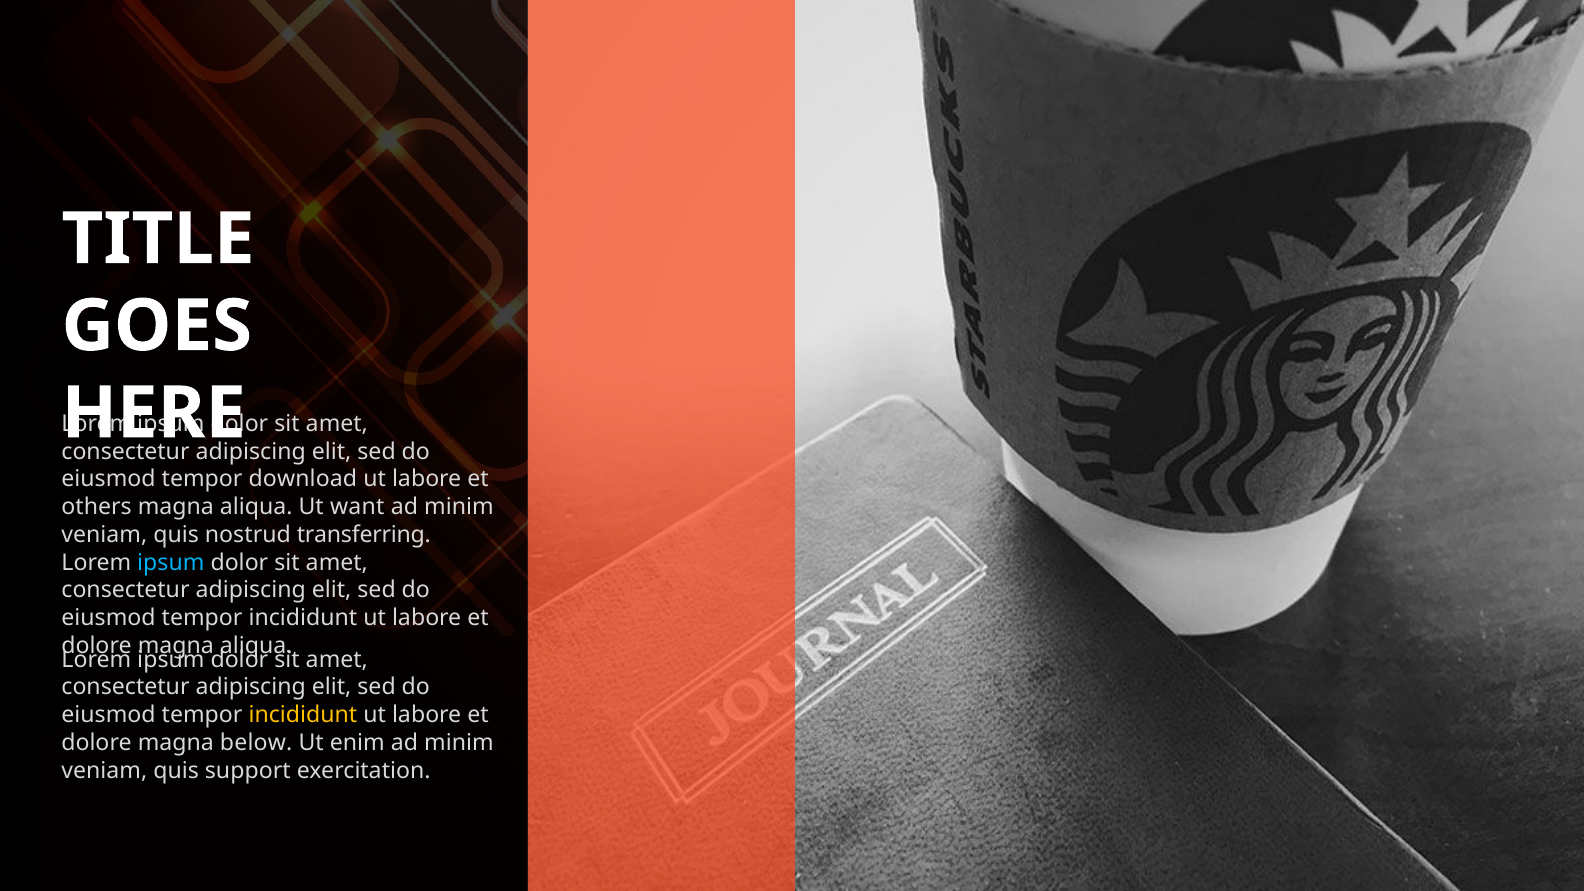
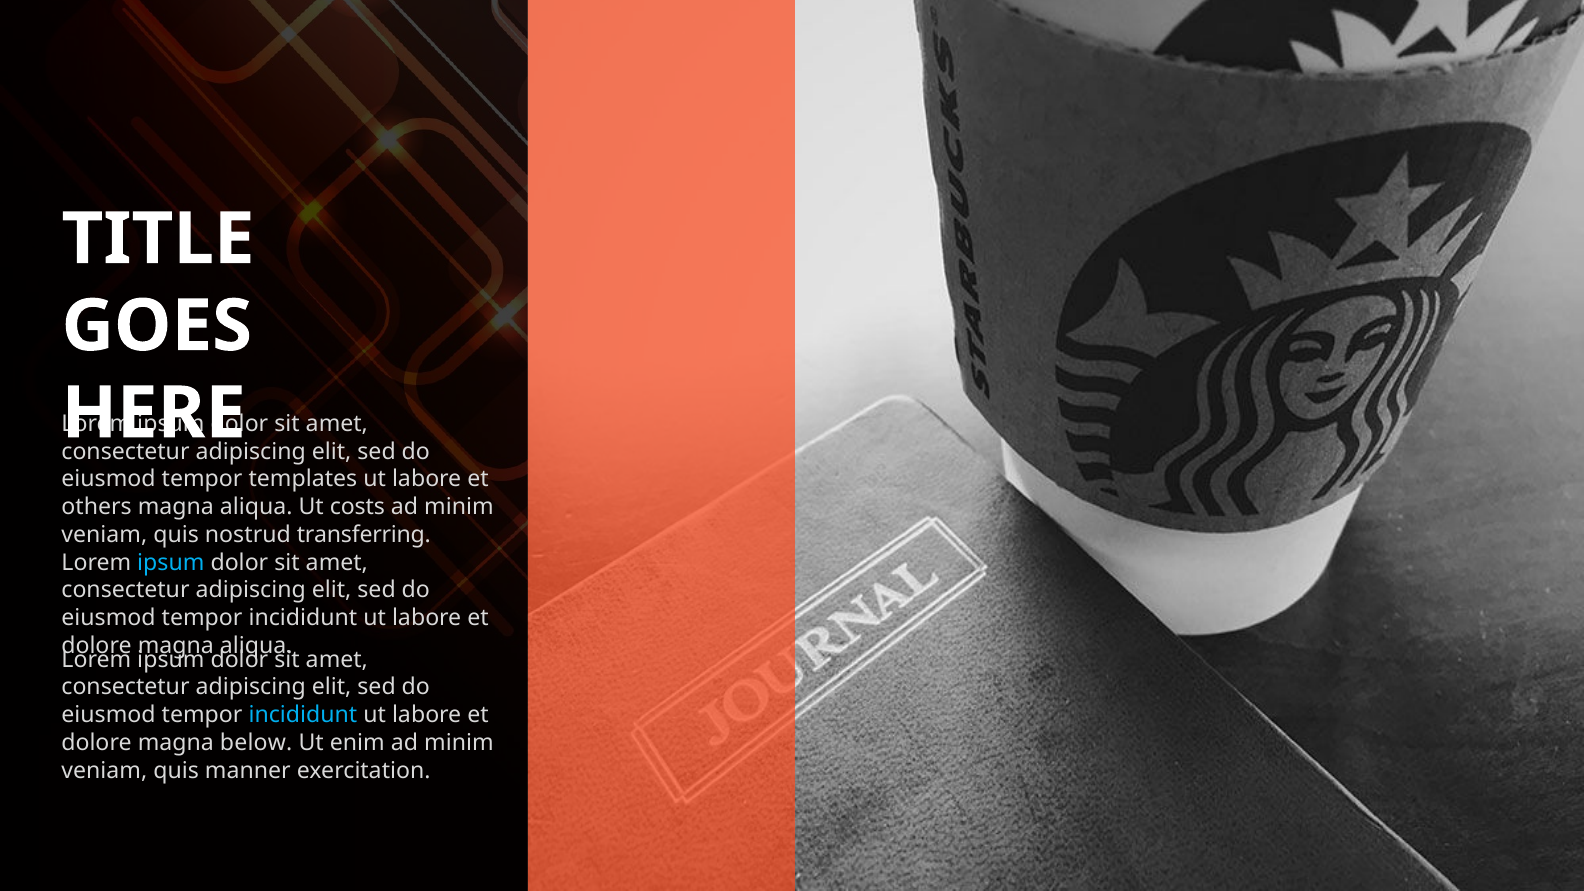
download: download -> templates
want: want -> costs
incididunt at (303, 715) colour: yellow -> light blue
support: support -> manner
